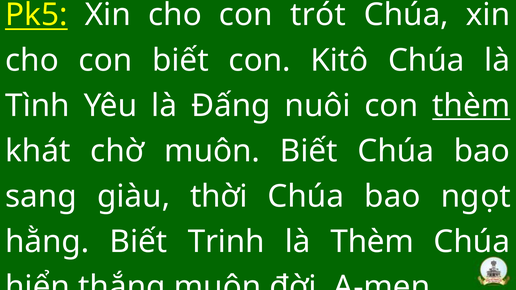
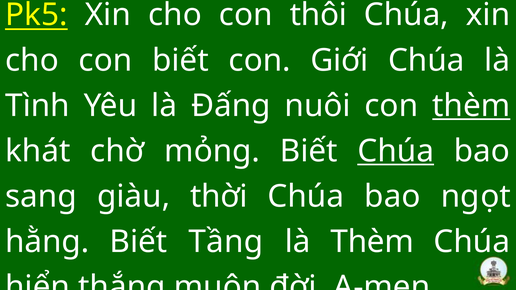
trót: trót -> thôi
Kitô: Kitô -> Giới
chờ muôn: muôn -> mỏng
Chúa at (396, 151) underline: none -> present
Trinh: Trinh -> Tầng
